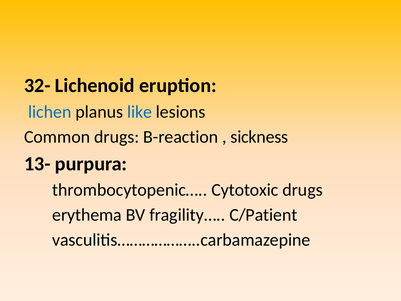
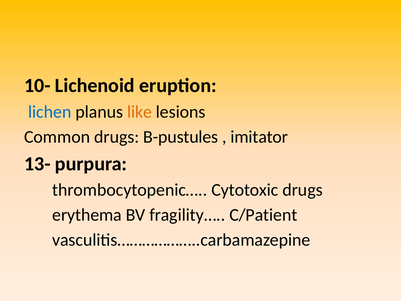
32-: 32- -> 10-
like colour: blue -> orange
B-reaction: B-reaction -> B-pustules
sickness: sickness -> imitator
